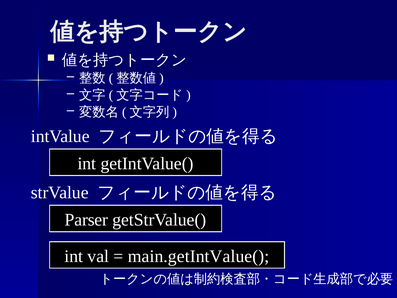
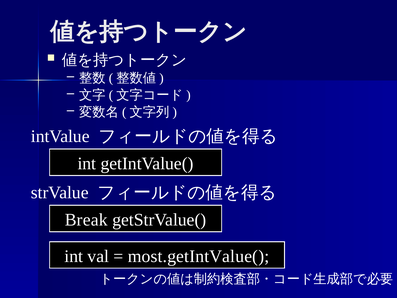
Parser: Parser -> Break
main.getIntValue(: main.getIntValue( -> most.getIntValue(
